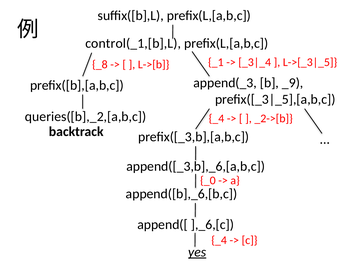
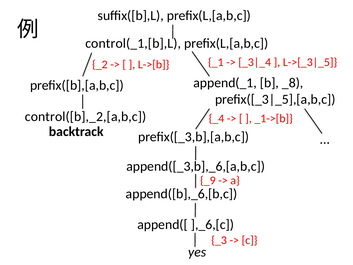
_8: _8 -> _2
append(_3: append(_3 -> append(_1
_9: _9 -> _8
queries([b],_2,[a,b,c: queries([b],_2,[a,b,c -> control([b],_2,[a,b,c
_2->[b: _2->[b -> _1->[b
_0: _0 -> _9
_4 at (219, 240): _4 -> _3
yes underline: present -> none
